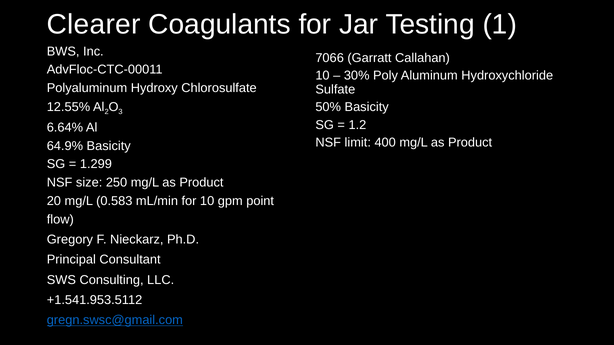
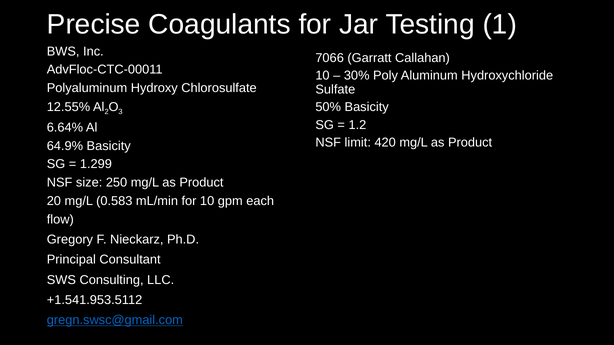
Clearer: Clearer -> Precise
400: 400 -> 420
point: point -> each
